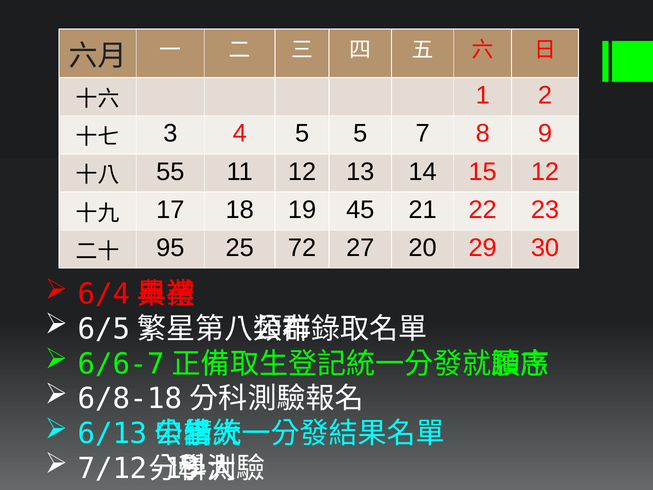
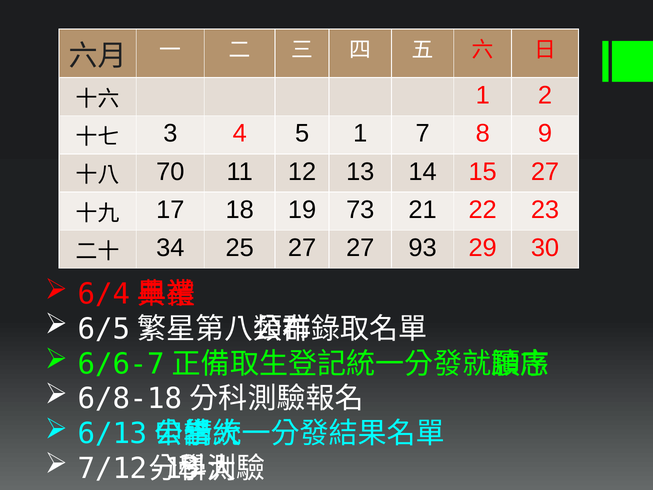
5 5: 5 -> 1
55: 55 -> 70
15 12: 12 -> 27
45: 45 -> 73
95: 95 -> 34
25 72: 72 -> 27
20: 20 -> 93
